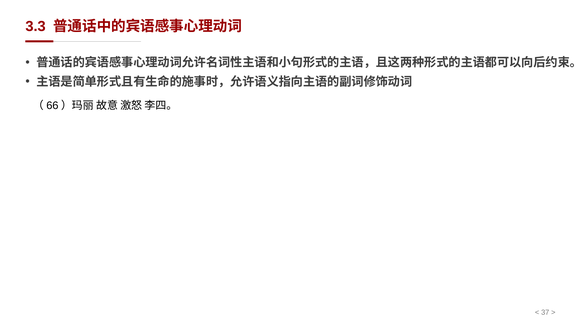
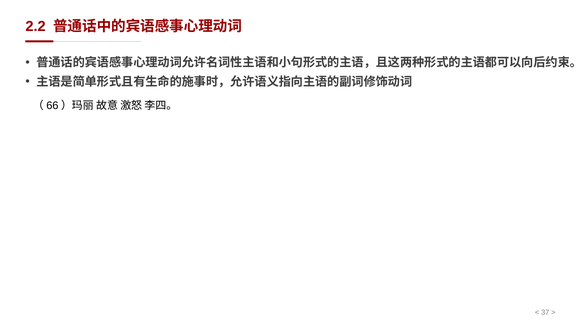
3.3: 3.3 -> 2.2
